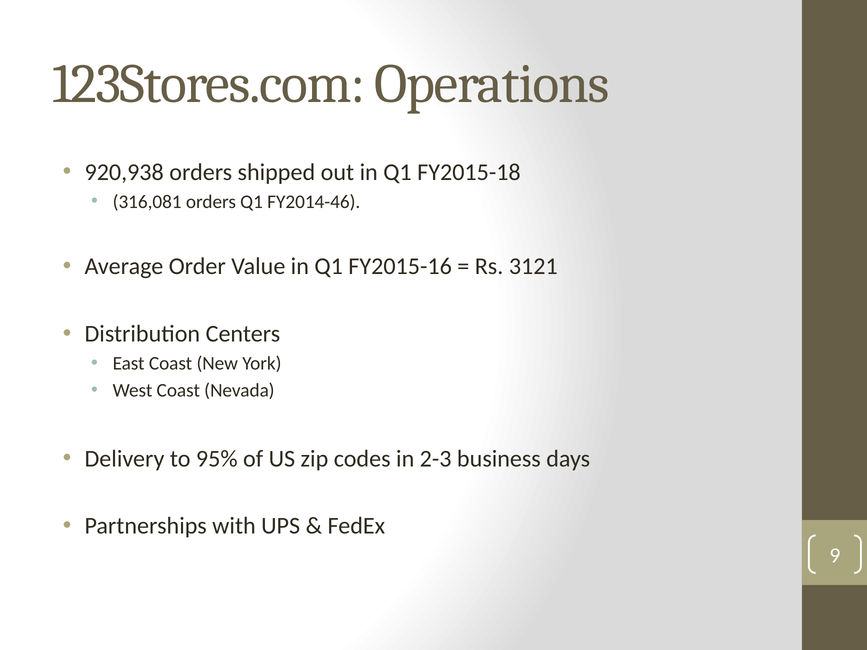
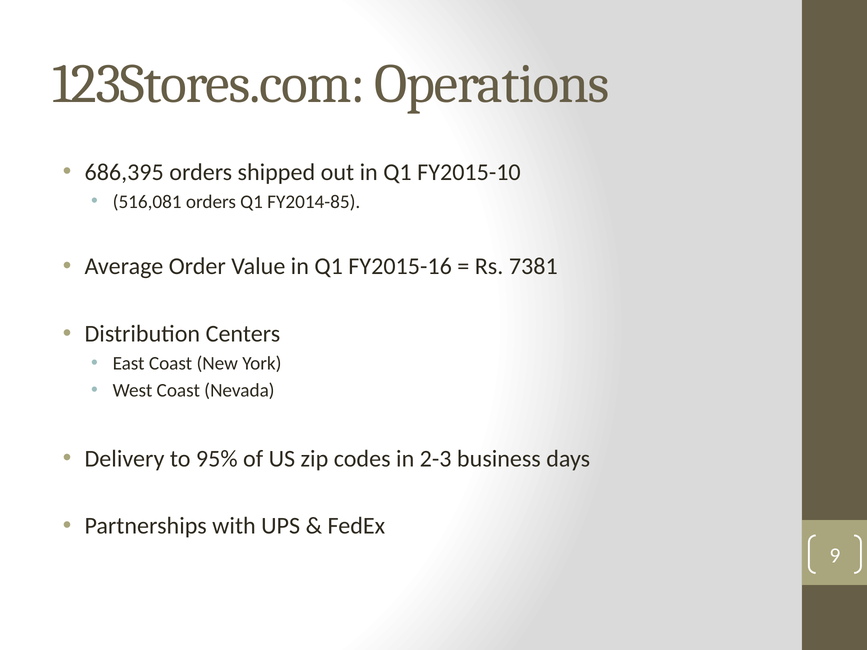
920,938: 920,938 -> 686,395
FY2015-18: FY2015-18 -> FY2015-10
316,081: 316,081 -> 516,081
FY2014-46: FY2014-46 -> FY2014-85
3121: 3121 -> 7381
